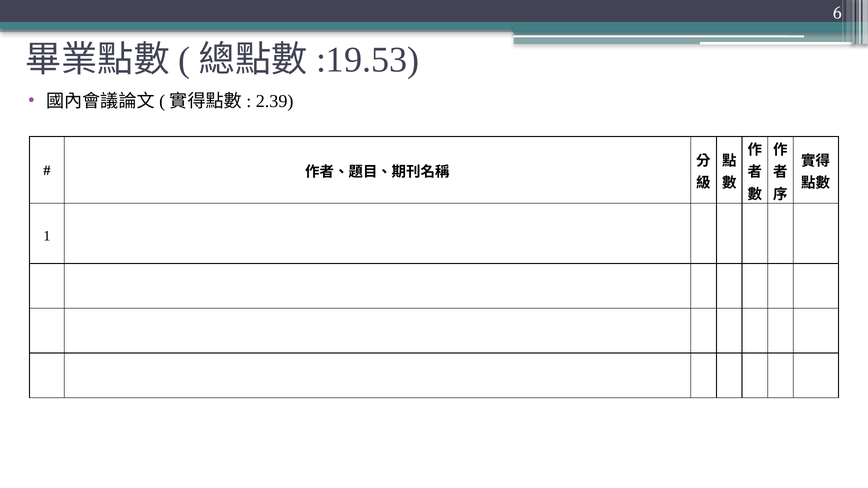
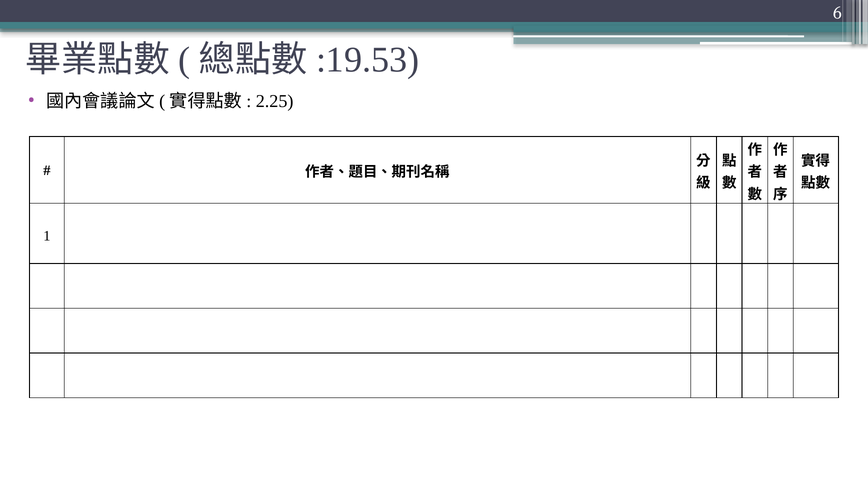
2.39: 2.39 -> 2.25
